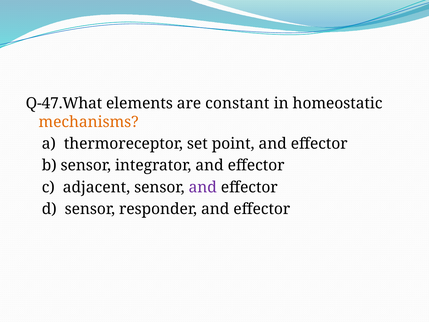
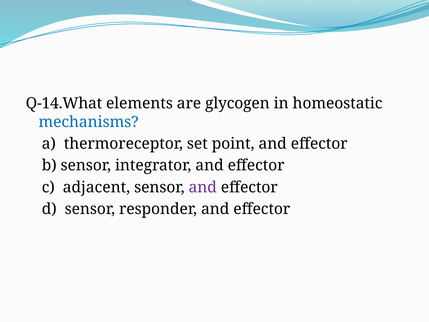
Q-47.What: Q-47.What -> Q-14.What
constant: constant -> glycogen
mechanisms colour: orange -> blue
